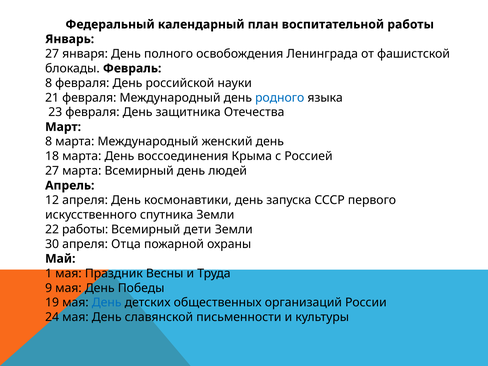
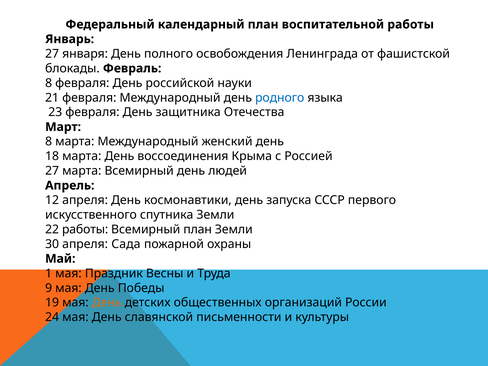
Всемирный дети: дети -> план
Отца: Отца -> Сада
День at (107, 303) colour: blue -> orange
